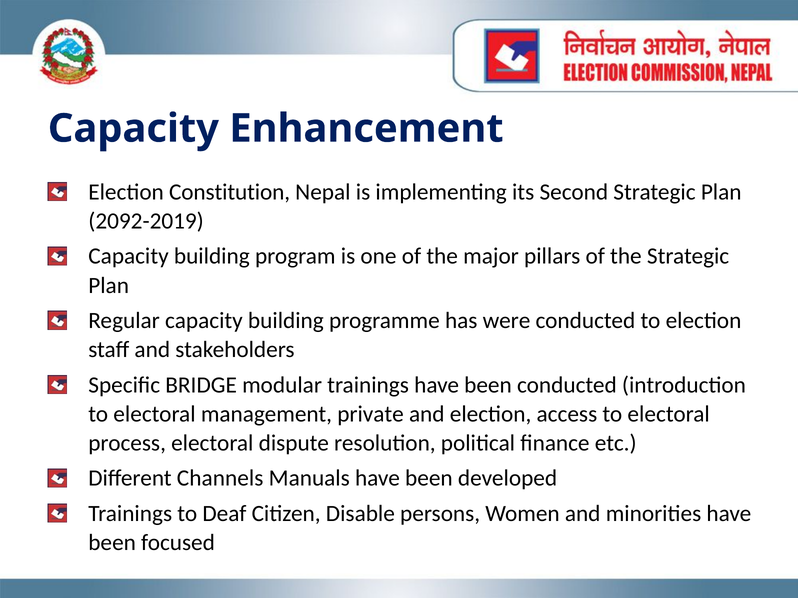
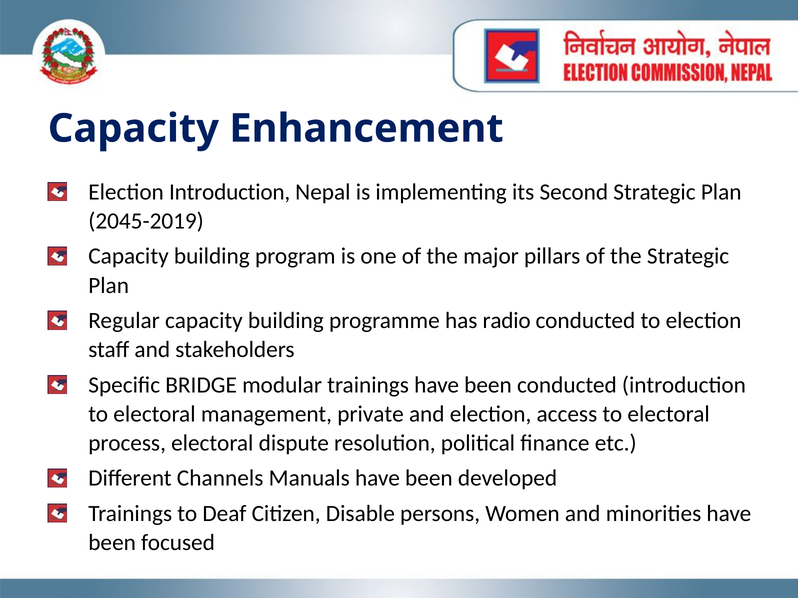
Election Constitution: Constitution -> Introduction
2092-2019: 2092-2019 -> 2045-2019
were: were -> radio
